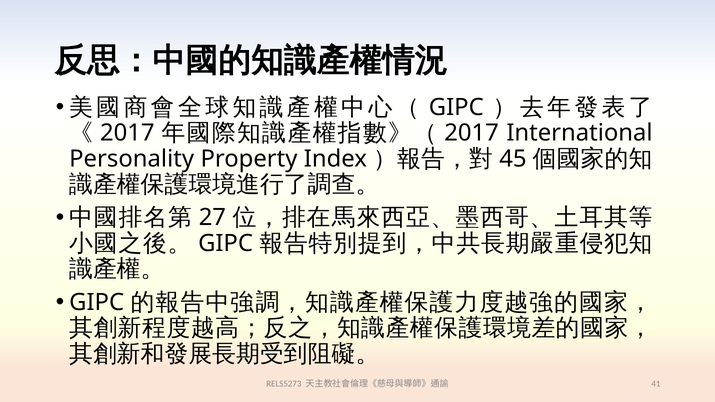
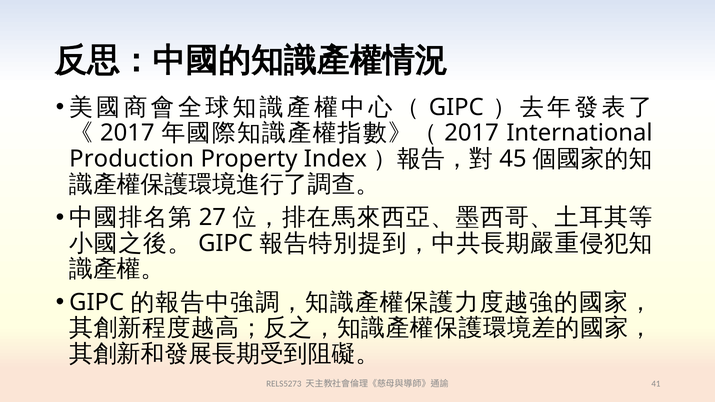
Personality: Personality -> Production
